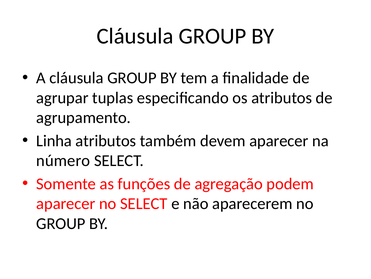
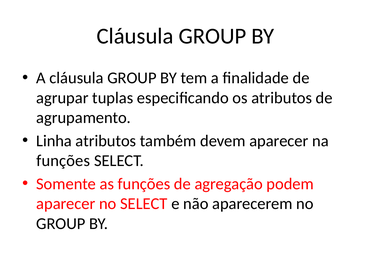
número at (63, 160): número -> funções
